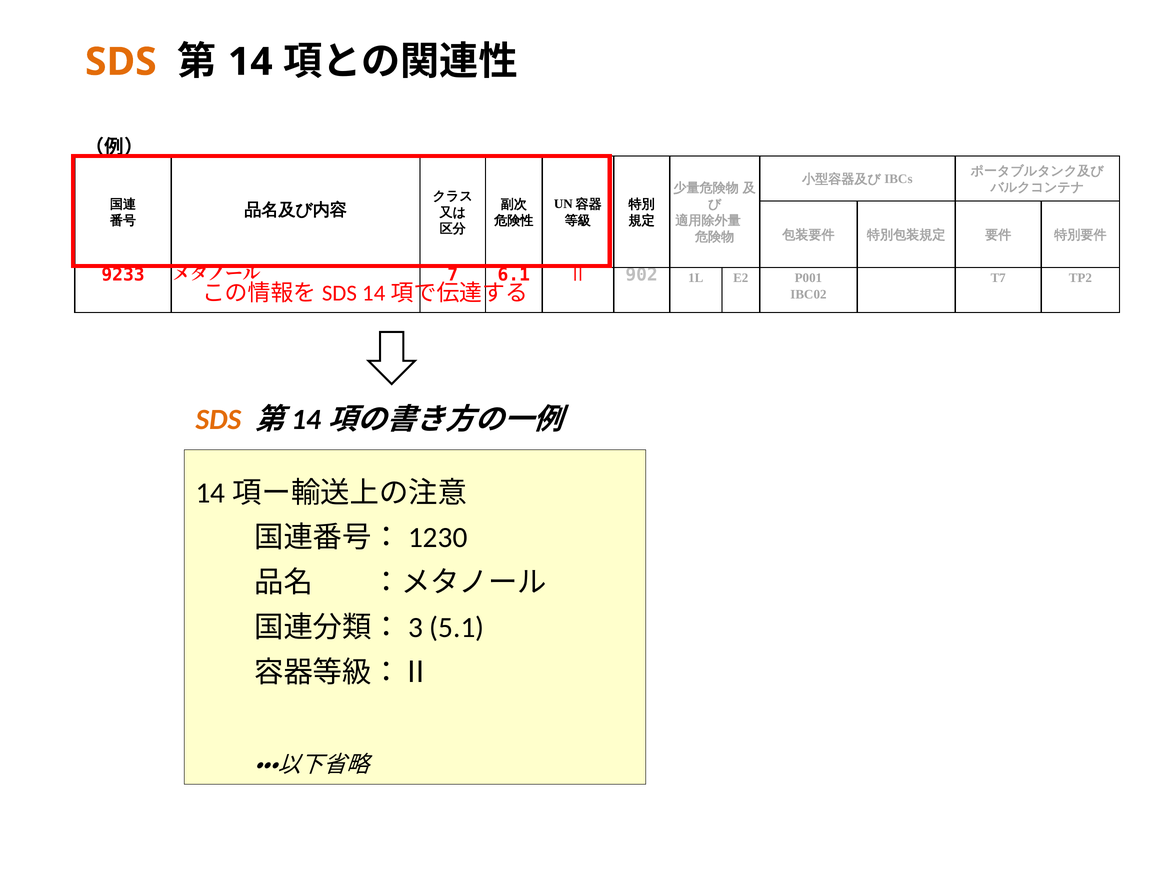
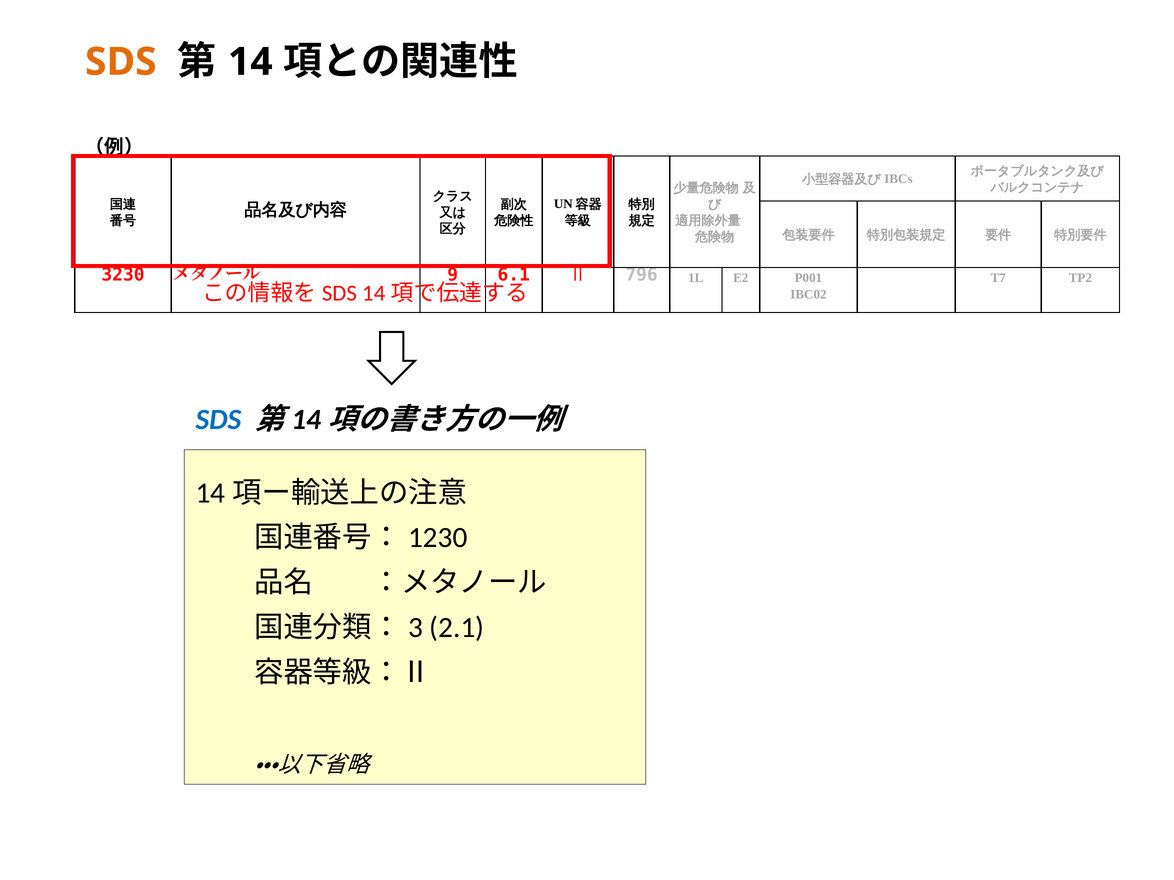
9233: 9233 -> 3230
7: 7 -> 9
902: 902 -> 796
SDS at (218, 420) colour: orange -> blue
5.1: 5.1 -> 2.1
